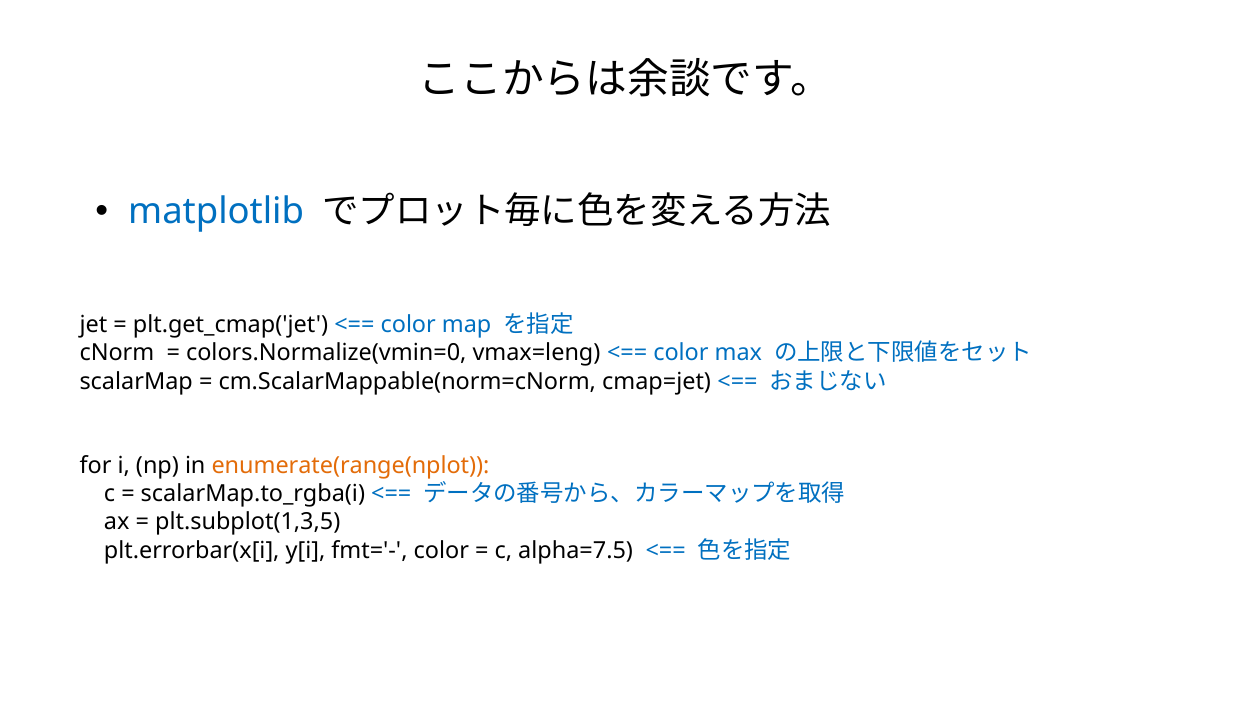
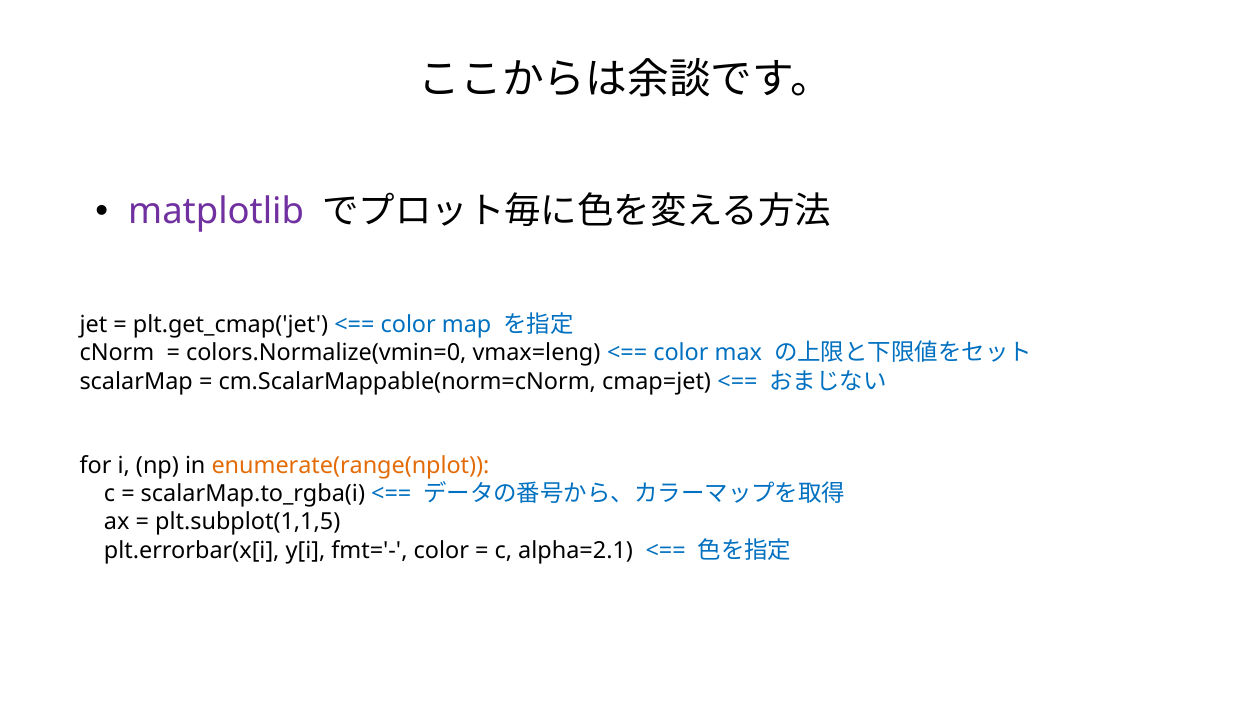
matplotlib colour: blue -> purple
plt.subplot(1,3,5: plt.subplot(1,3,5 -> plt.subplot(1,1,5
alpha=7.5: alpha=7.5 -> alpha=2.1
